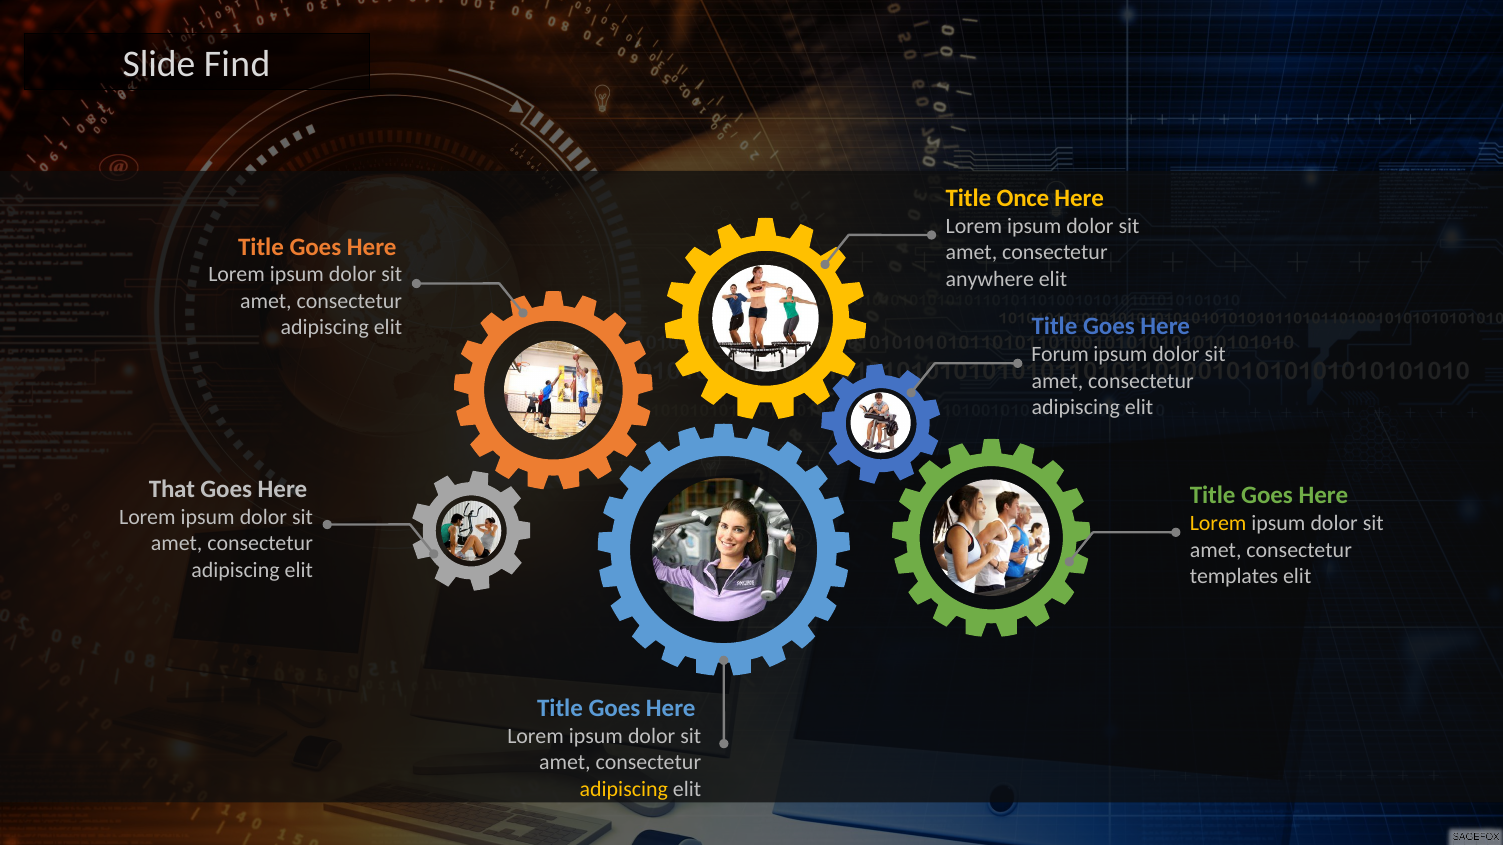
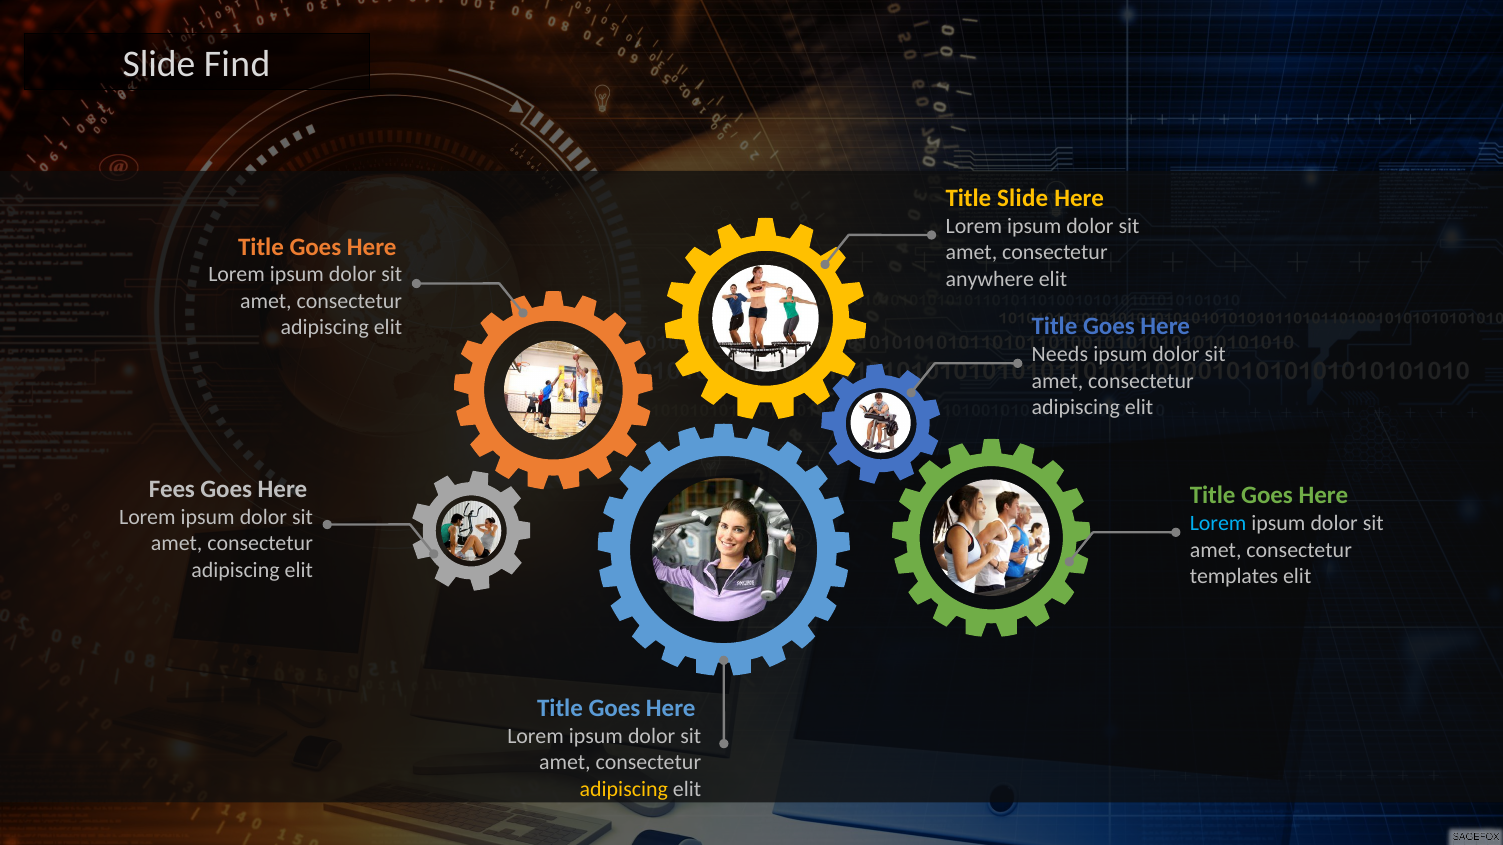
Title Once: Once -> Slide
Forum: Forum -> Needs
That: That -> Fees
Lorem at (1218, 524) colour: yellow -> light blue
